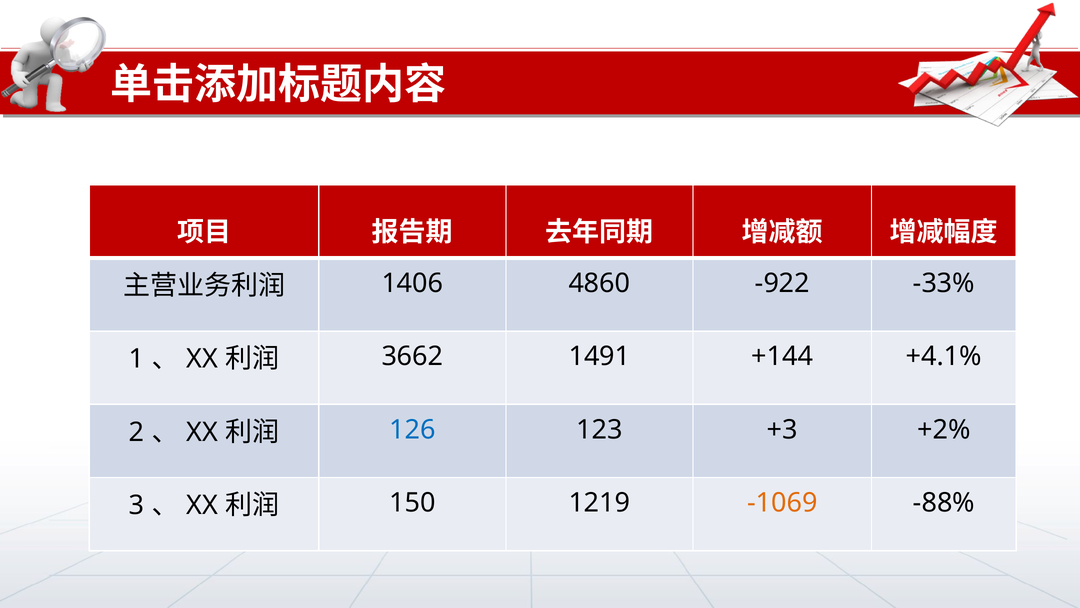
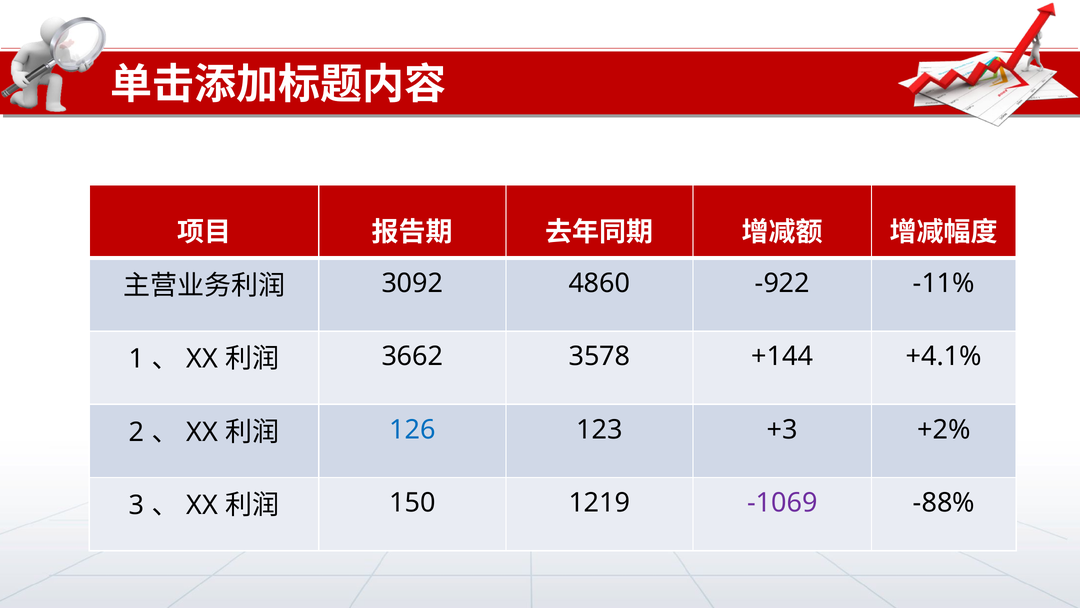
1406: 1406 -> 3092
-33%: -33% -> -11%
1491: 1491 -> 3578
-1069 colour: orange -> purple
